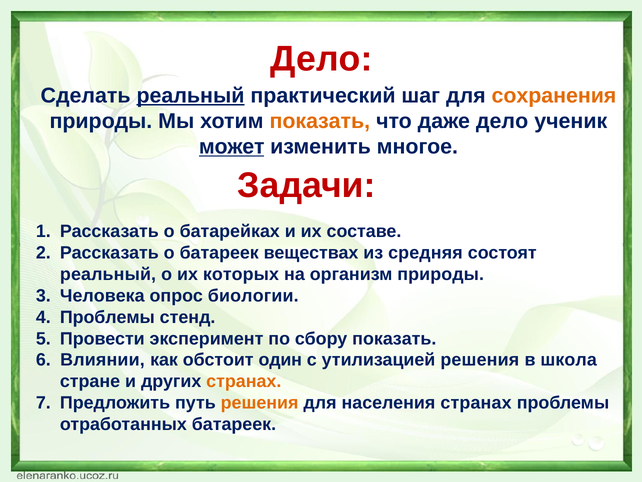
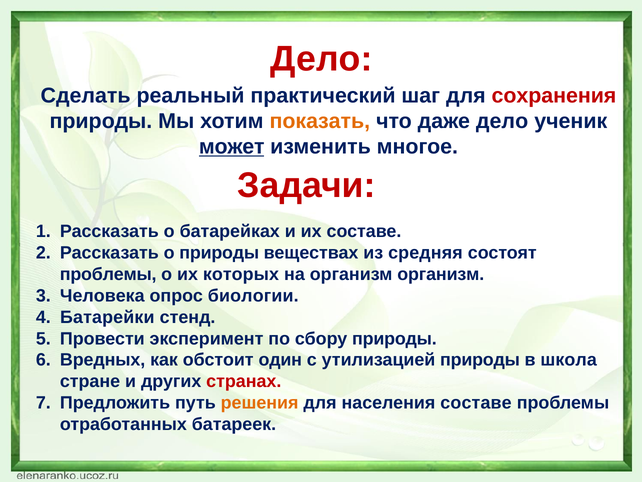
реальный at (191, 95) underline: present -> none
сохранения colour: orange -> red
о батареек: батареек -> природы
реальный at (108, 274): реальный -> проблемы
организм природы: природы -> организм
Проблемы at (107, 317): Проблемы -> Батарейки
сбору показать: показать -> природы
Влиянии: Влиянии -> Вредных
утилизацией решения: решения -> природы
странах at (244, 381) colour: orange -> red
населения странах: странах -> составе
